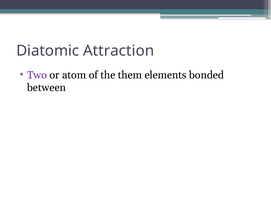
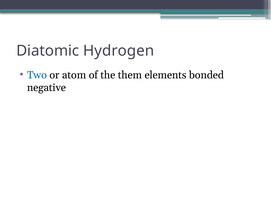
Attraction: Attraction -> Hydrogen
Two colour: purple -> blue
between: between -> negative
